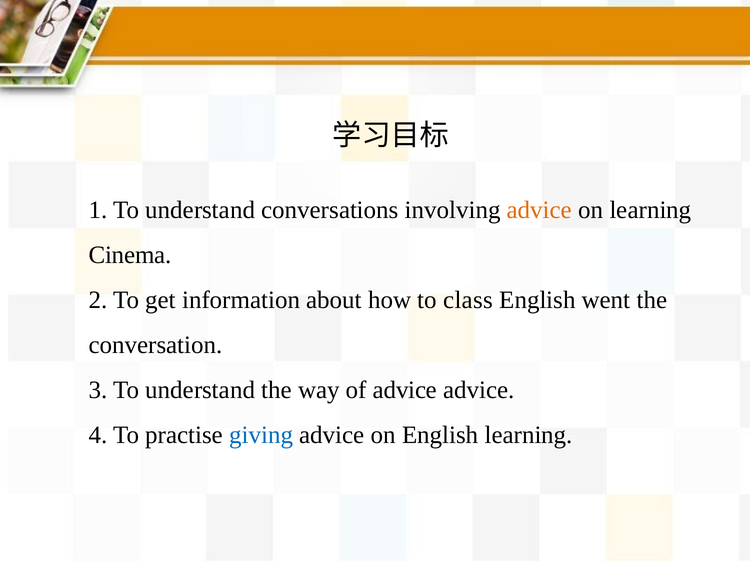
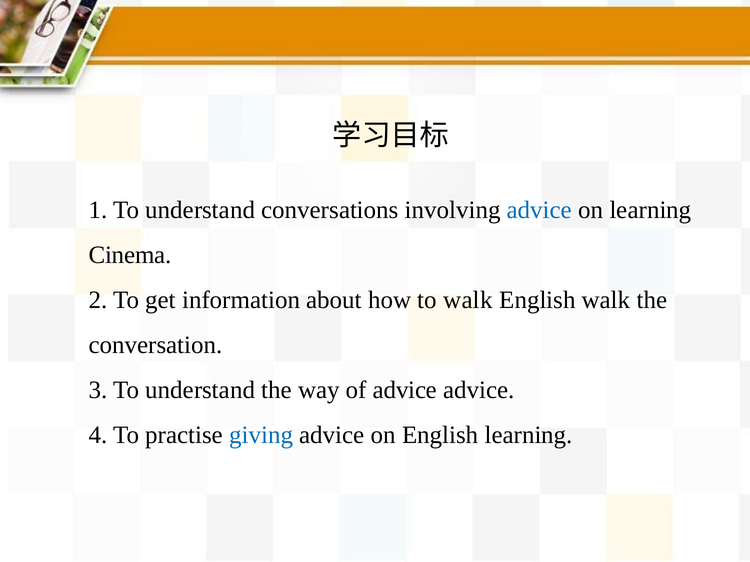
advice at (539, 210) colour: orange -> blue
to class: class -> walk
English went: went -> walk
